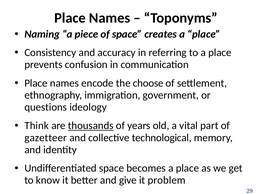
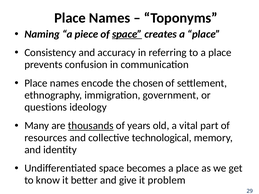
space at (127, 34) underline: none -> present
choose: choose -> chosen
Think: Think -> Many
gazetteer: gazetteer -> resources
